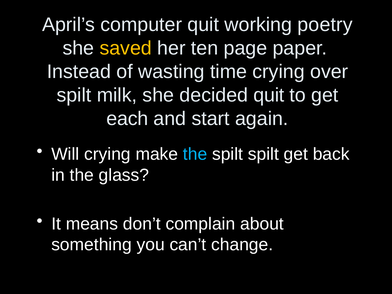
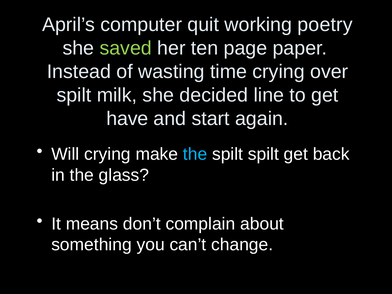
saved colour: yellow -> light green
decided quit: quit -> line
each: each -> have
